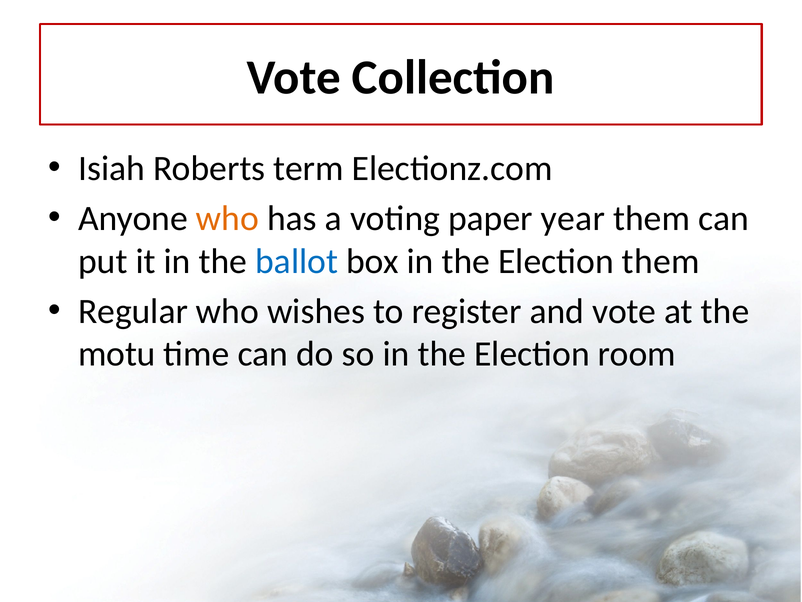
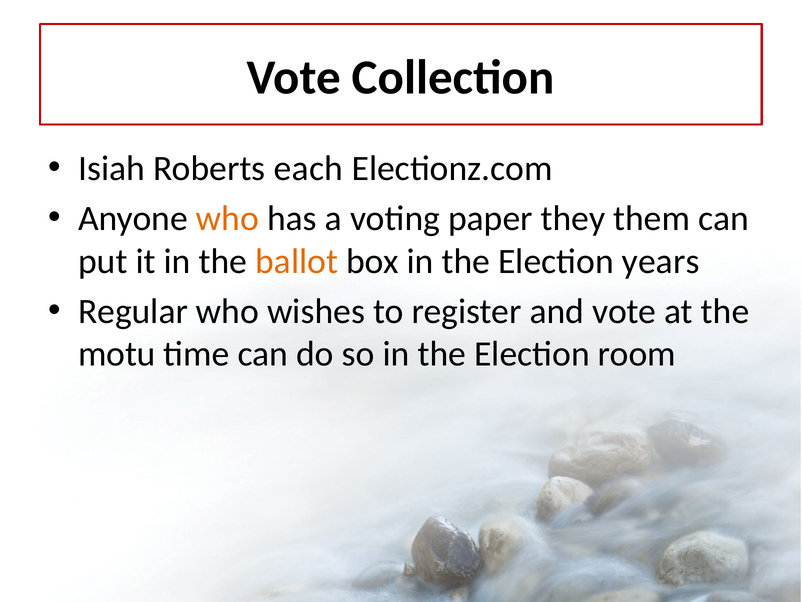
term: term -> each
year: year -> they
ballot colour: blue -> orange
Election them: them -> years
